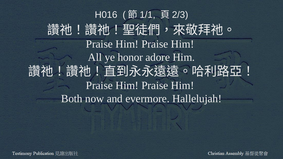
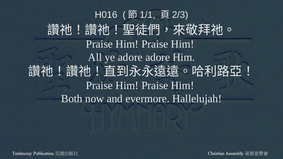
ye honor: honor -> adore
